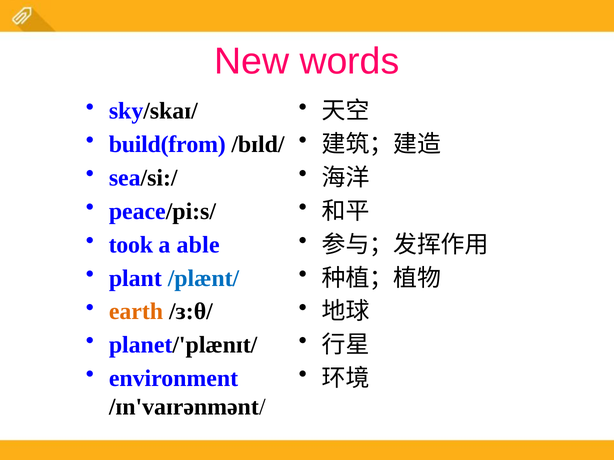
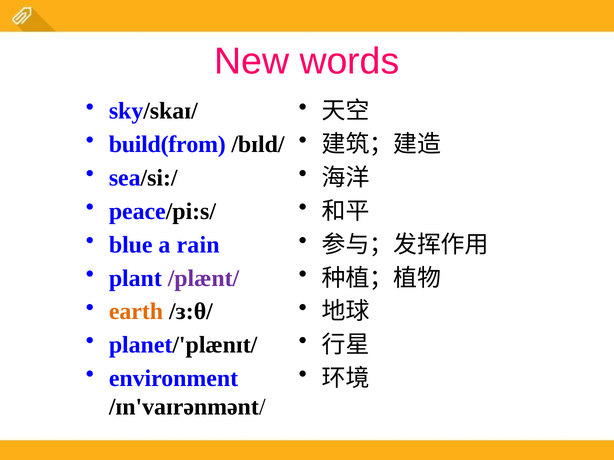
took: took -> blue
able: able -> rain
/plænt/ colour: blue -> purple
